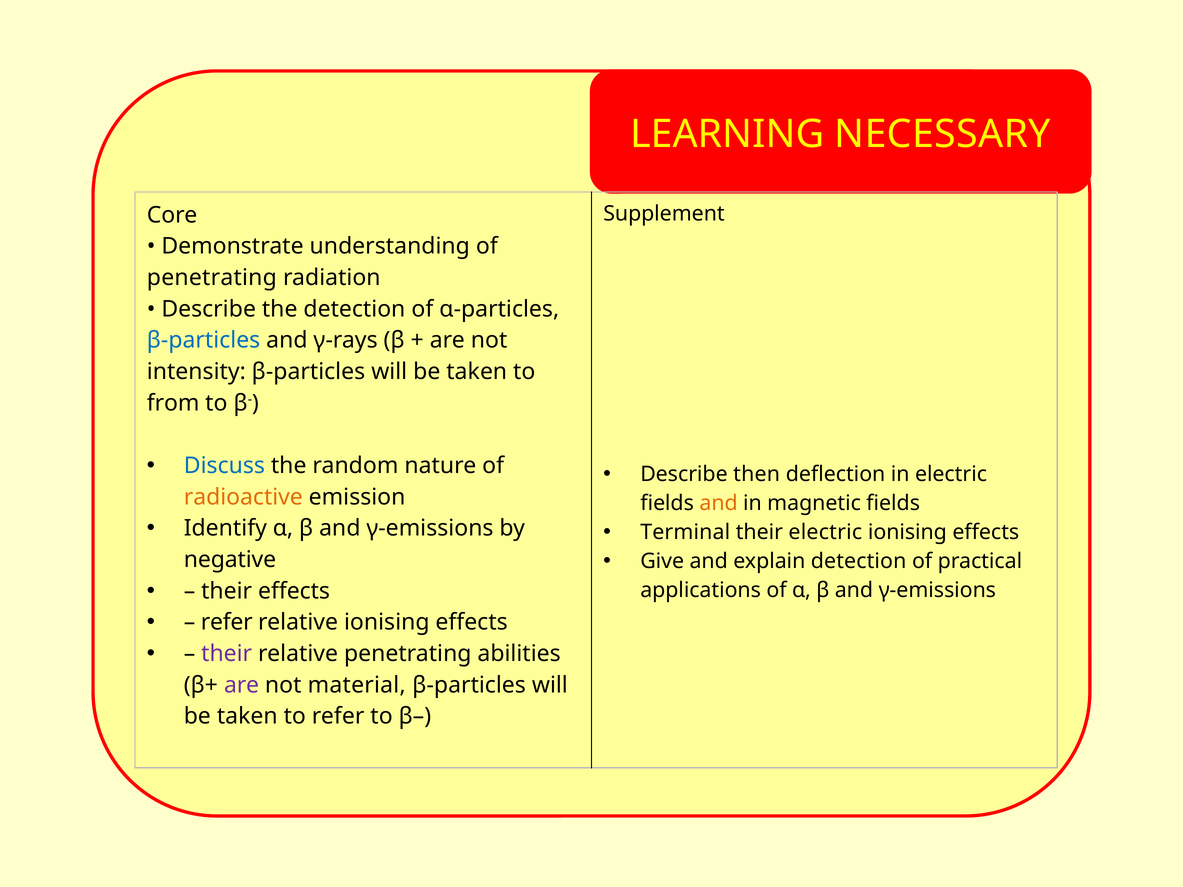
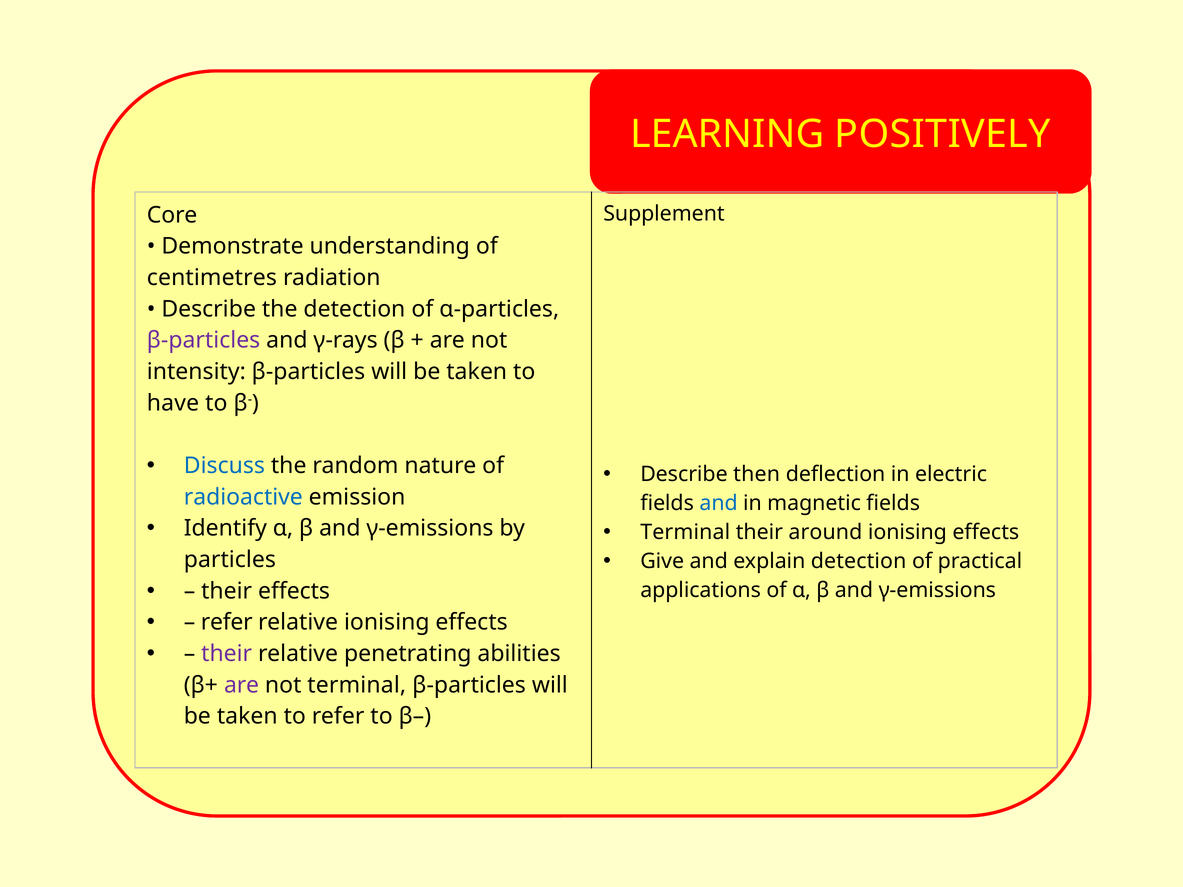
NECESSARY: NECESSARY -> POSITIVELY
penetrating at (212, 278): penetrating -> centimetres
β-particles at (204, 340) colour: blue -> purple
from: from -> have
radioactive colour: orange -> blue
and at (719, 503) colour: orange -> blue
their electric: electric -> around
negative: negative -> particles
not material: material -> terminal
